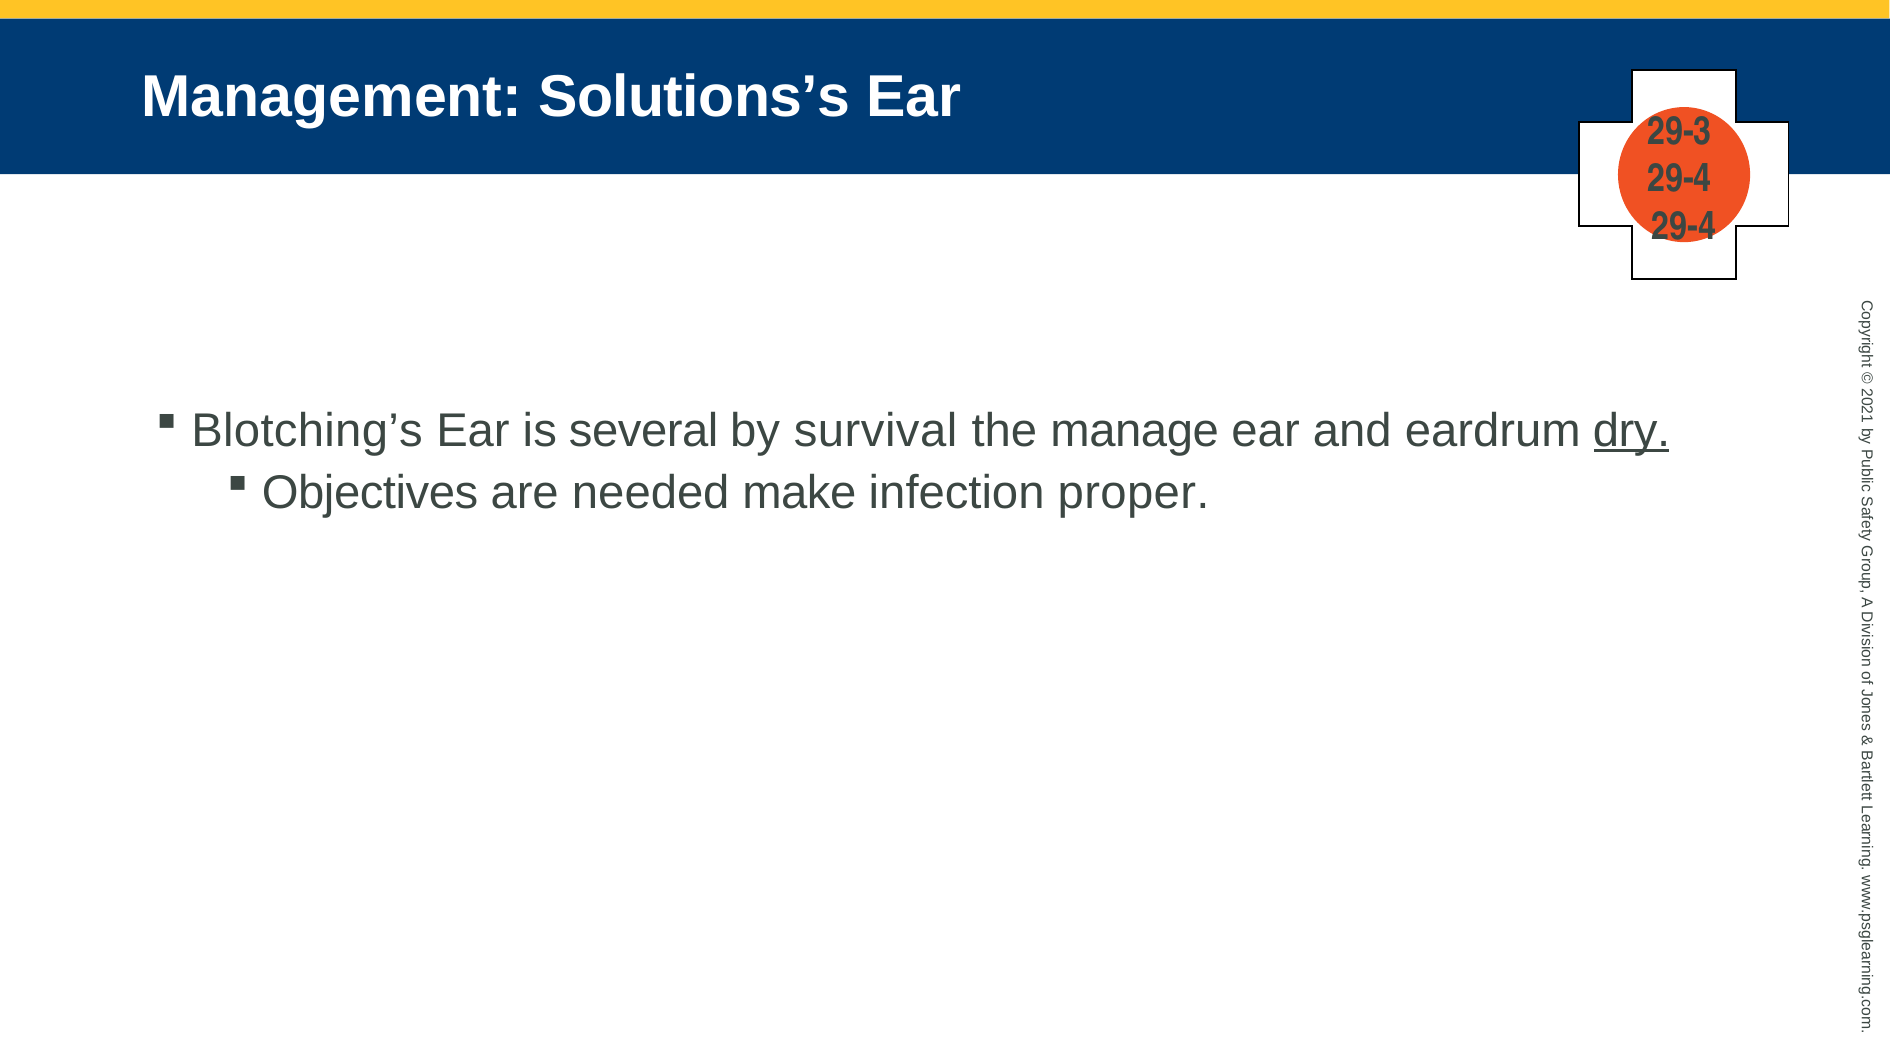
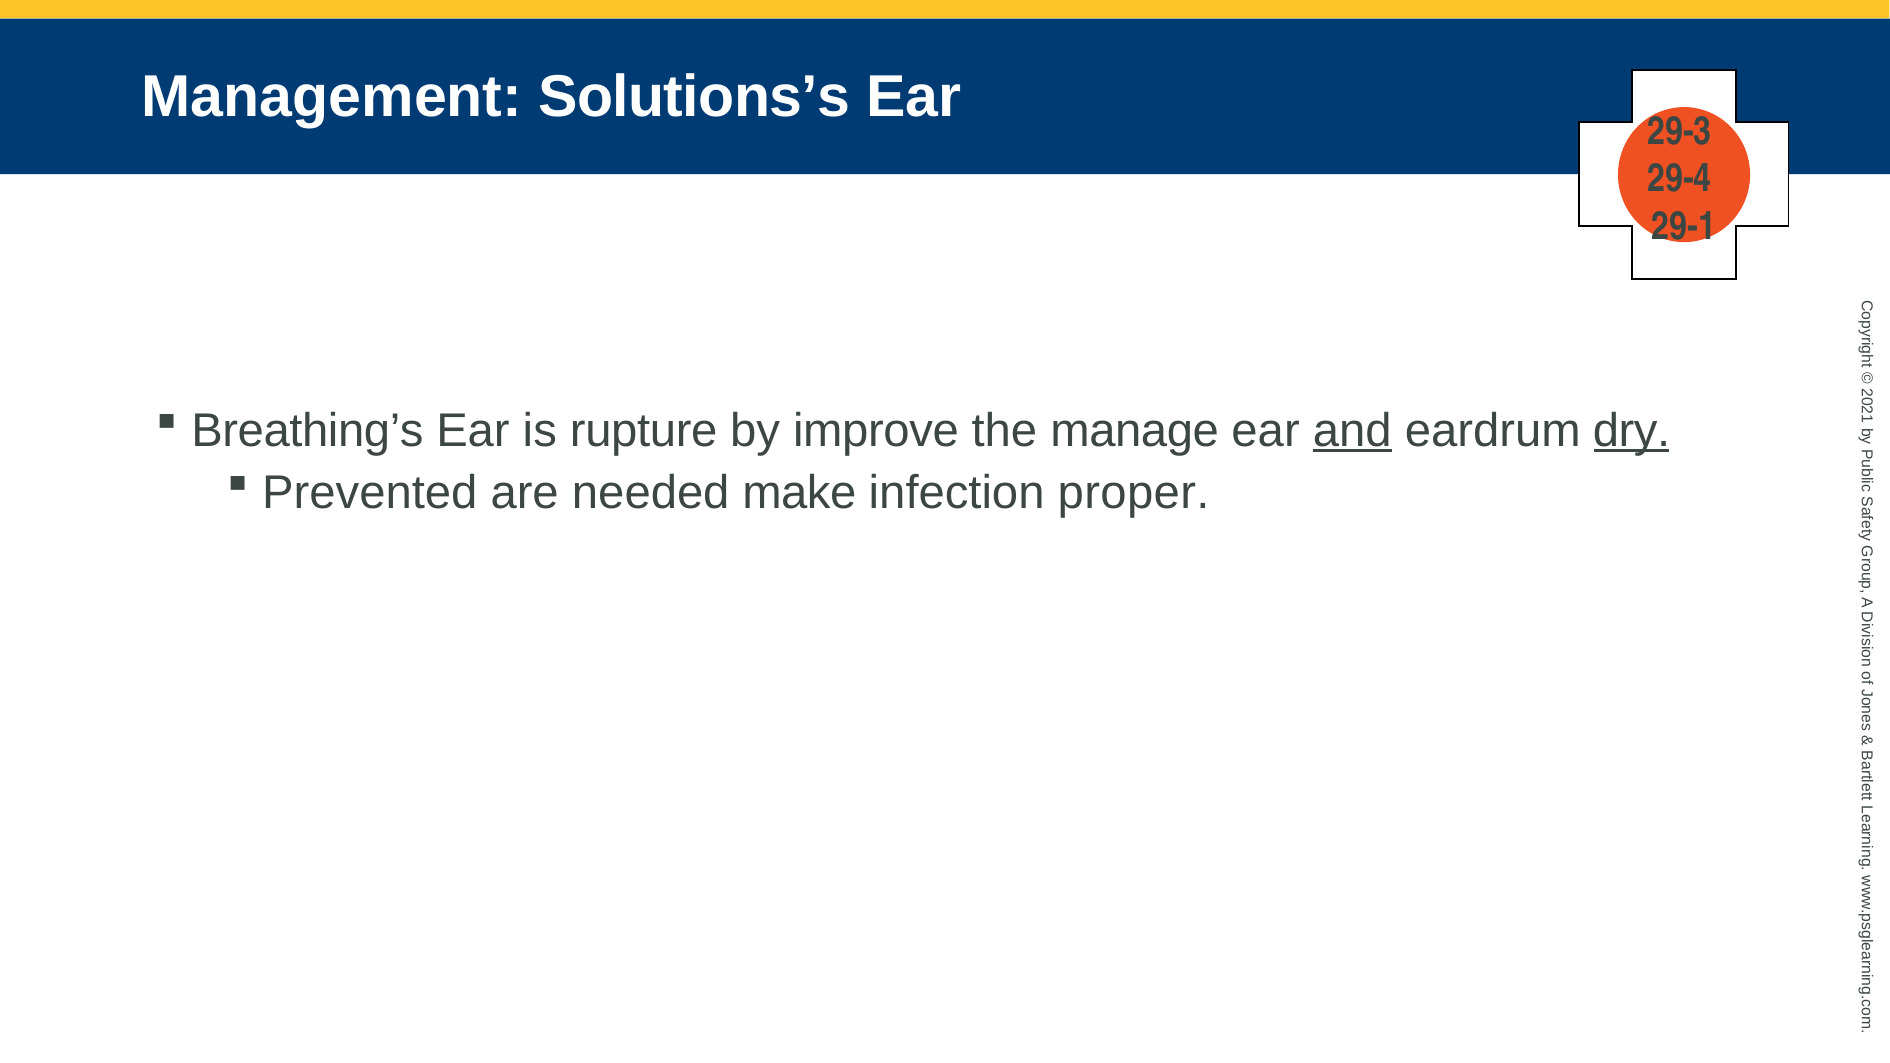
29-4 at (1684, 226): 29-4 -> 29-1
Blotching’s: Blotching’s -> Breathing’s
several: several -> rupture
survival: survival -> improve
and underline: none -> present
Objectives: Objectives -> Prevented
